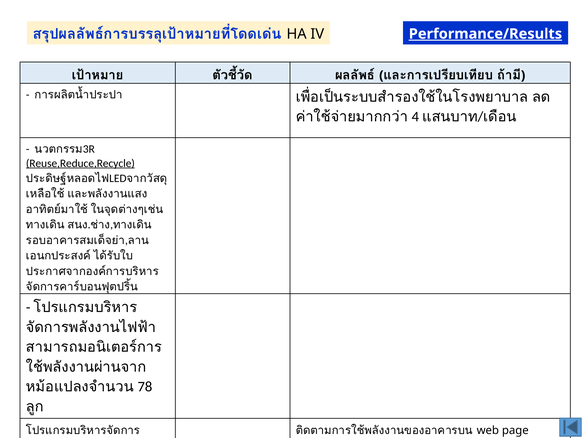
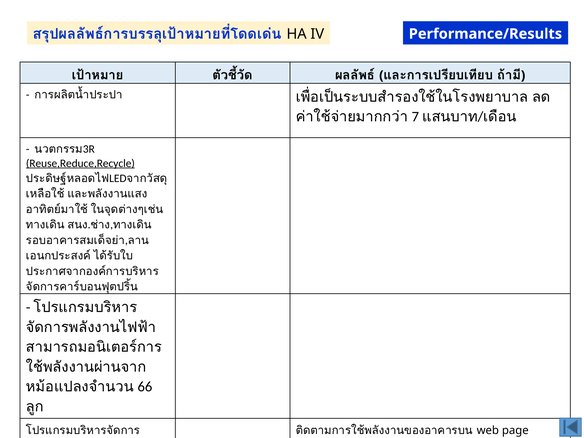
Performance/Results underline: present -> none
4 at (415, 117): 4 -> 7
78: 78 -> 66
